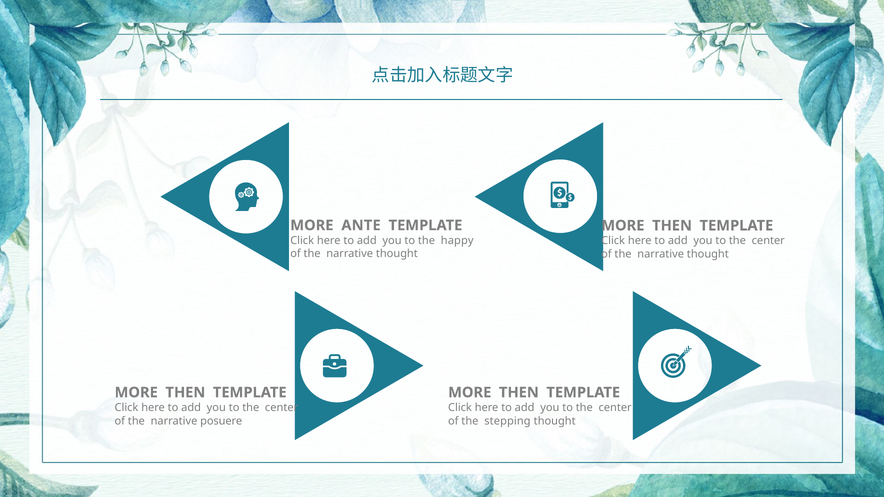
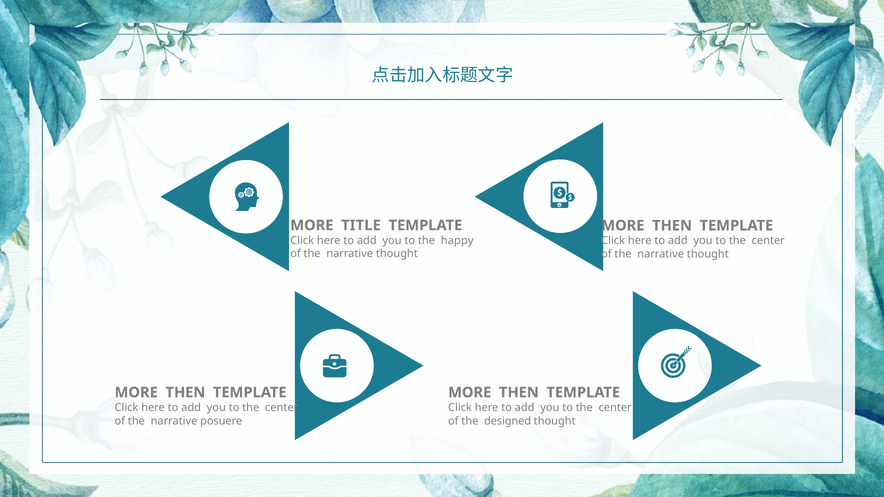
ANTE: ANTE -> TITLE
stepping: stepping -> designed
